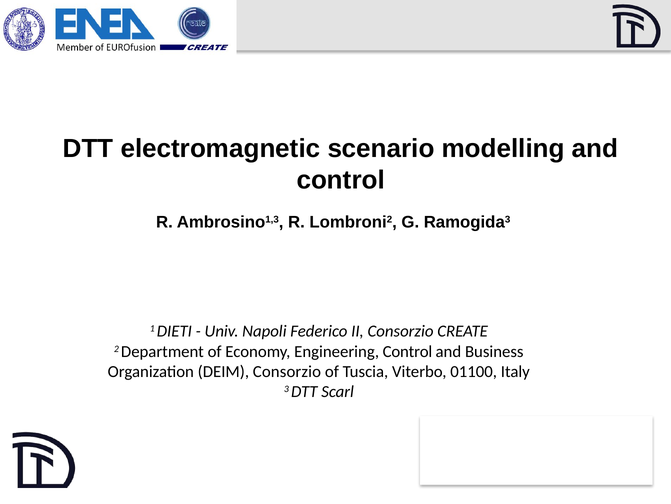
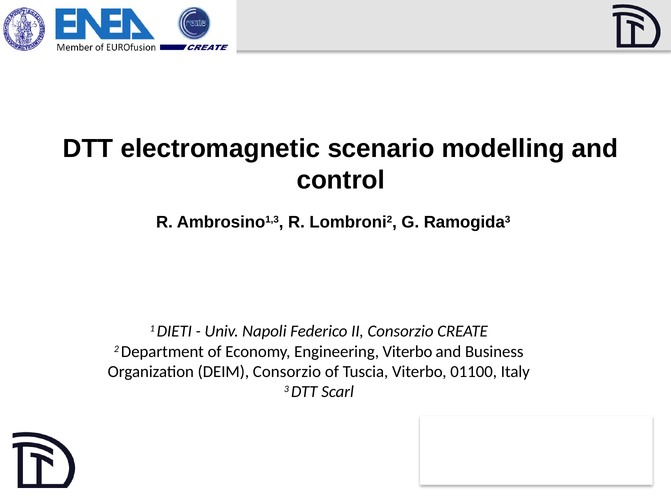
Engineering Control: Control -> Viterbo
